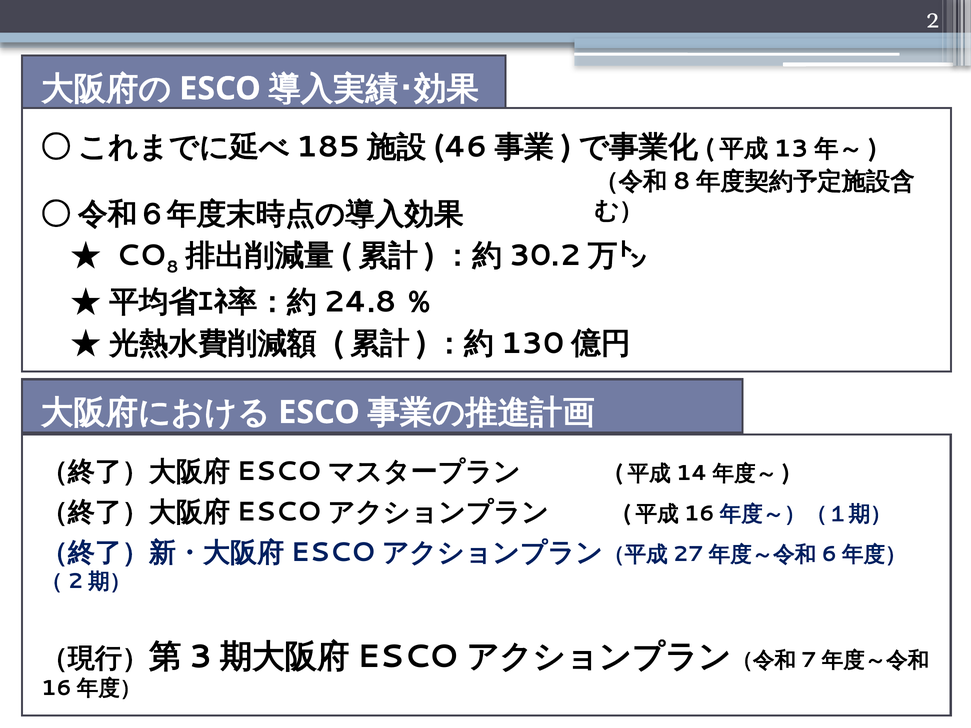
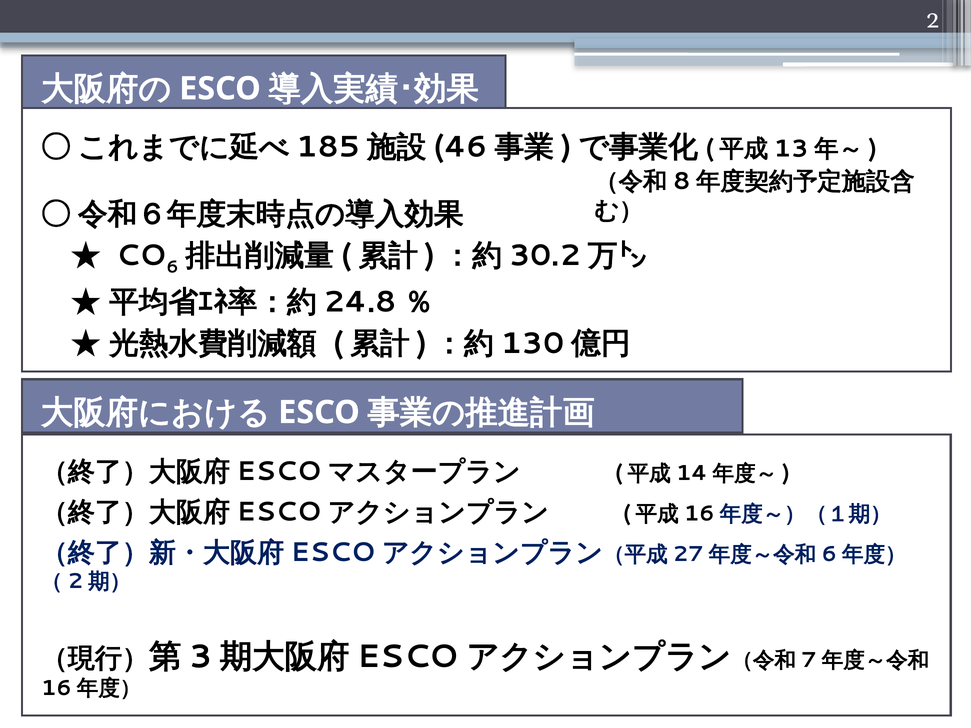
8: 8 -> 6
